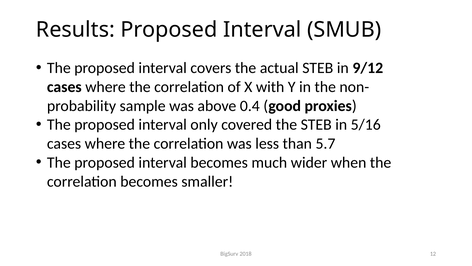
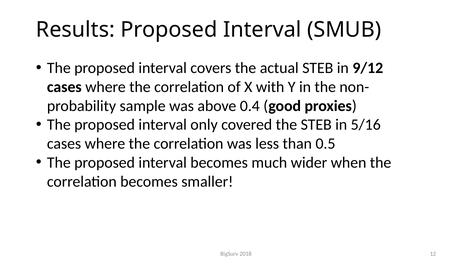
5.7: 5.7 -> 0.5
